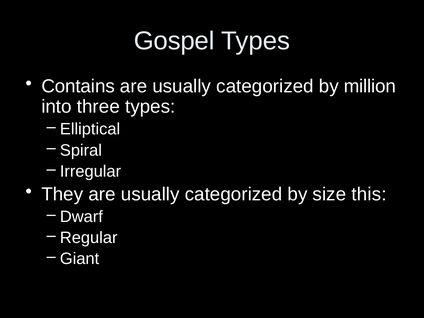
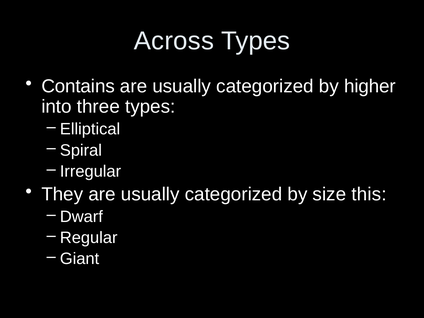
Gospel: Gospel -> Across
million: million -> higher
